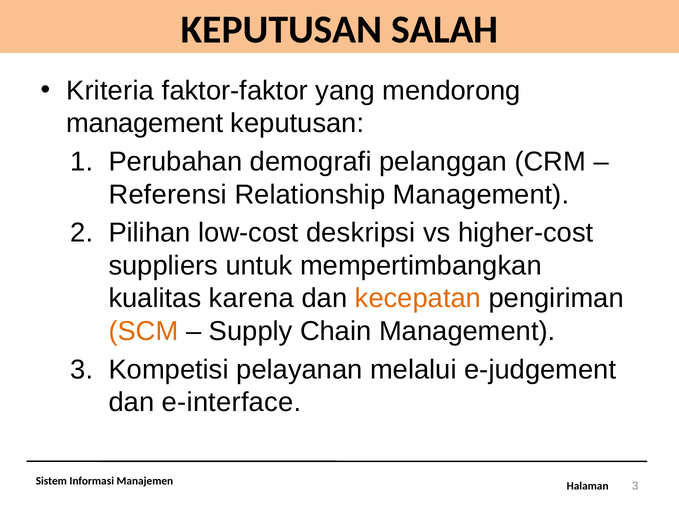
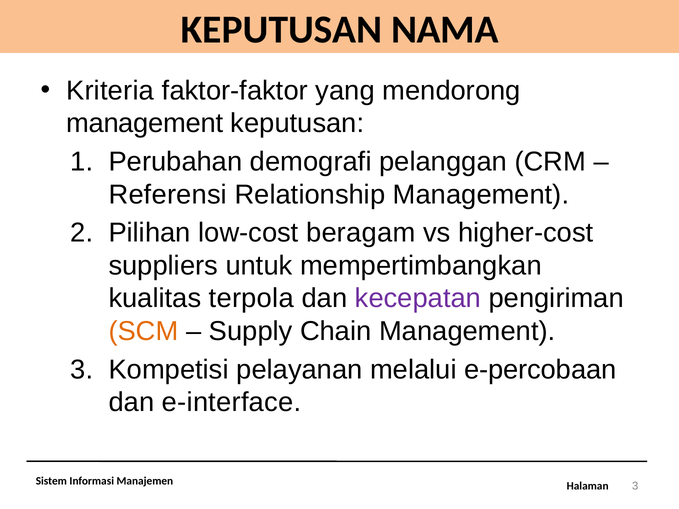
SALAH: SALAH -> NAMA
deskripsi: deskripsi -> beragam
karena: karena -> terpola
kecepatan colour: orange -> purple
e-judgement: e-judgement -> e-percobaan
